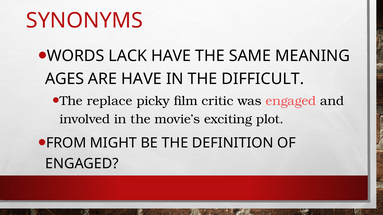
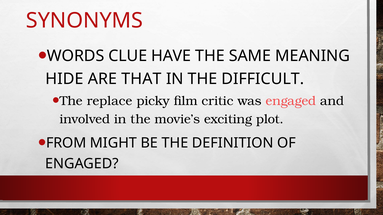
LACK: LACK -> CLUE
AGES: AGES -> HIDE
ARE HAVE: HAVE -> THAT
